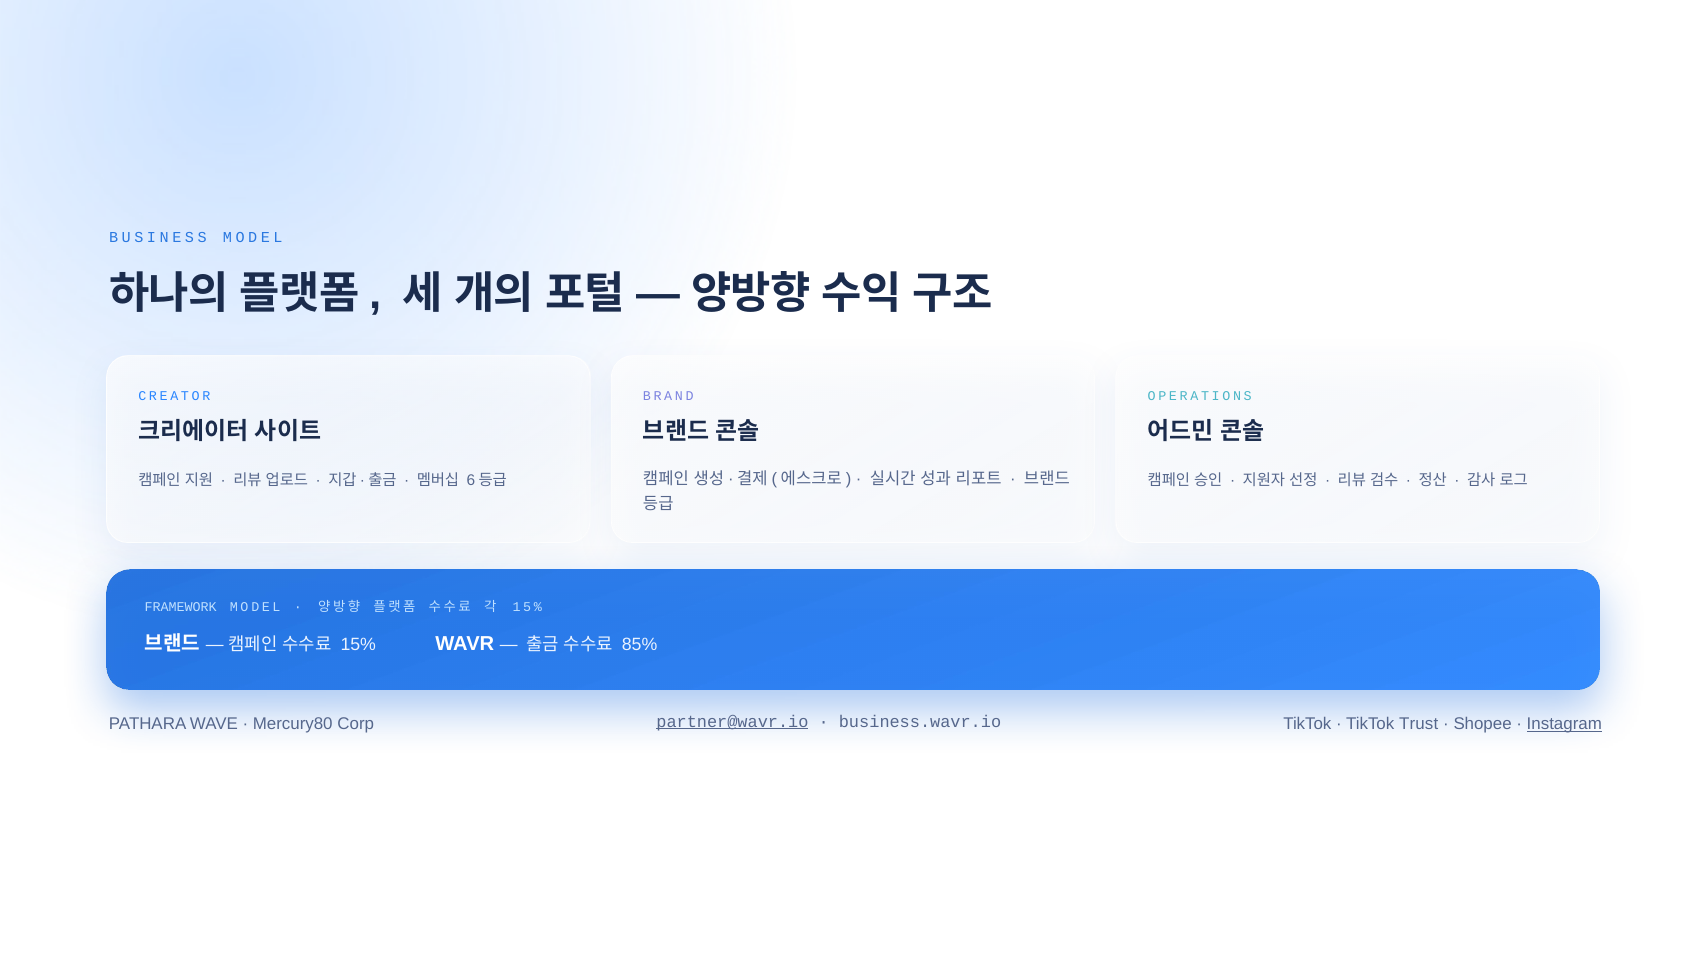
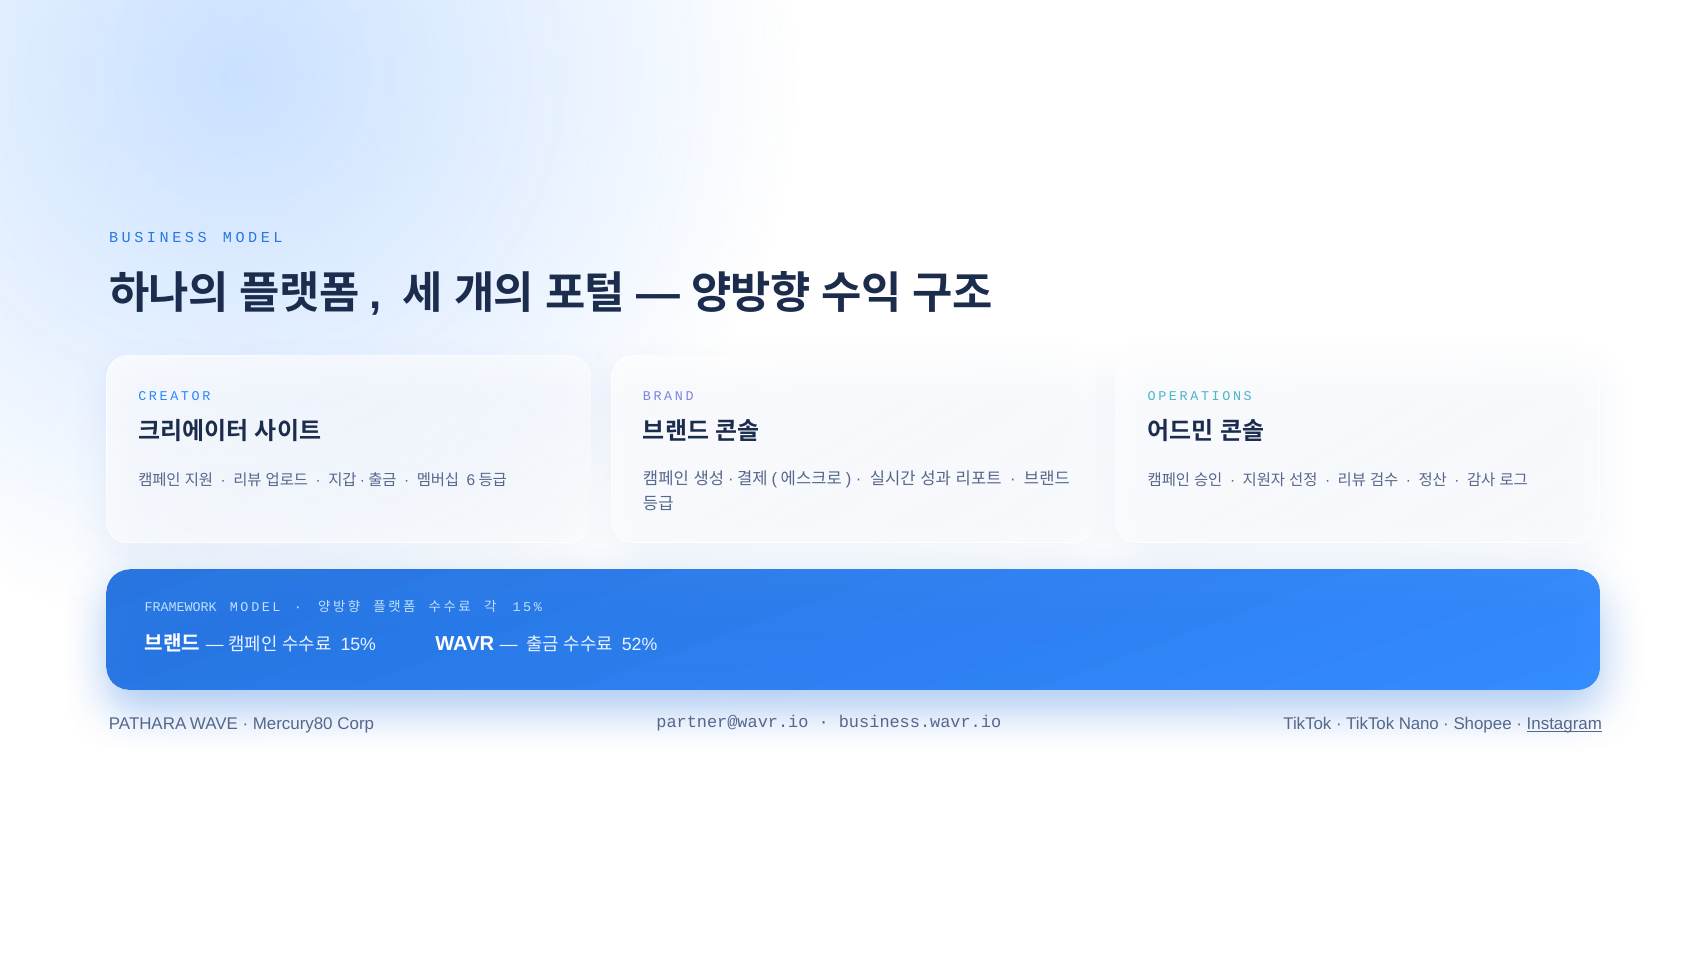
85%: 85% -> 52%
partner@wavr.io underline: present -> none
Trust: Trust -> Nano
